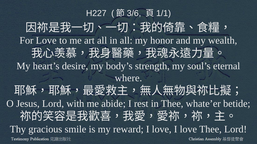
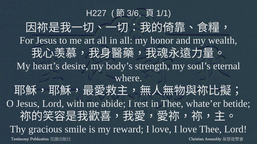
For Love: Love -> Jesus
